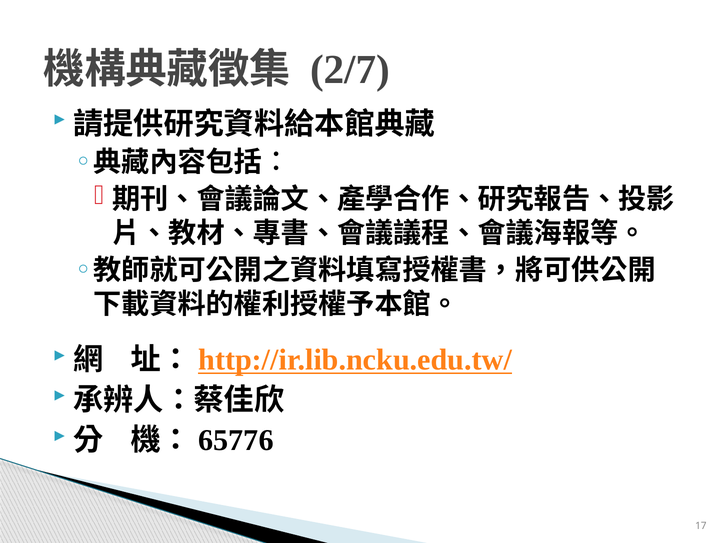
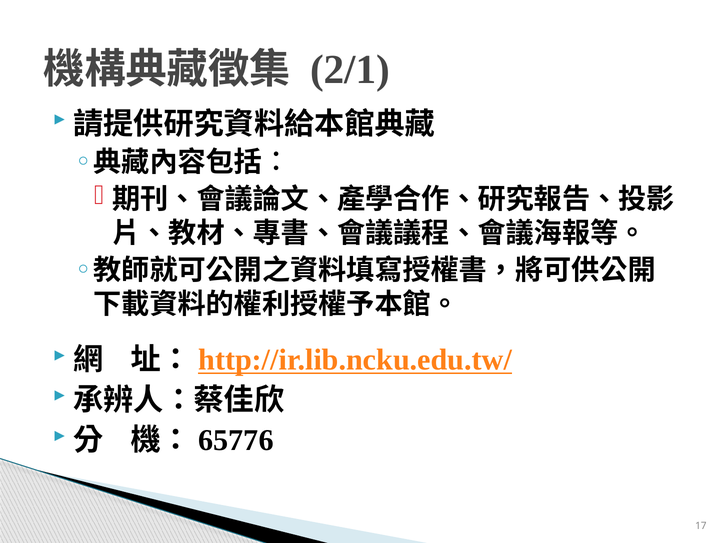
2/7: 2/7 -> 2/1
